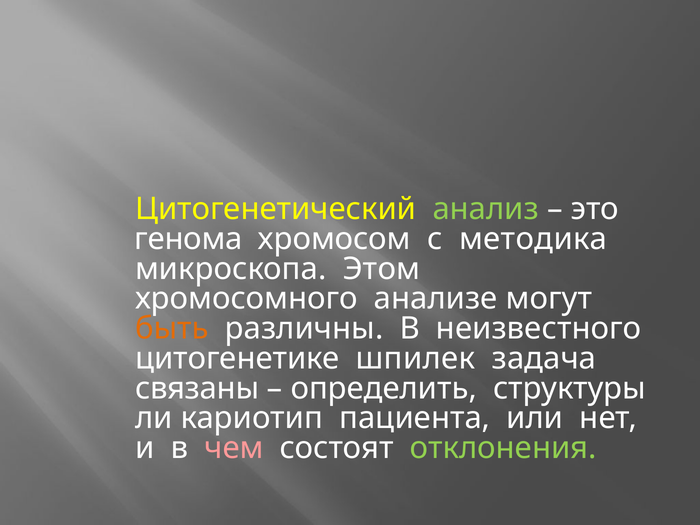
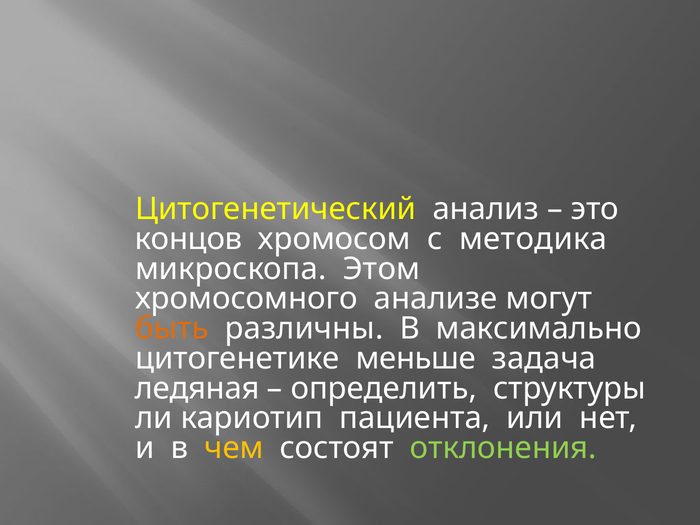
анализ colour: light green -> white
генома: генома -> концов
неизвестного: неизвестного -> максимально
шпилек: шпилек -> меньше
связаны: связаны -> ледяная
чем colour: pink -> yellow
